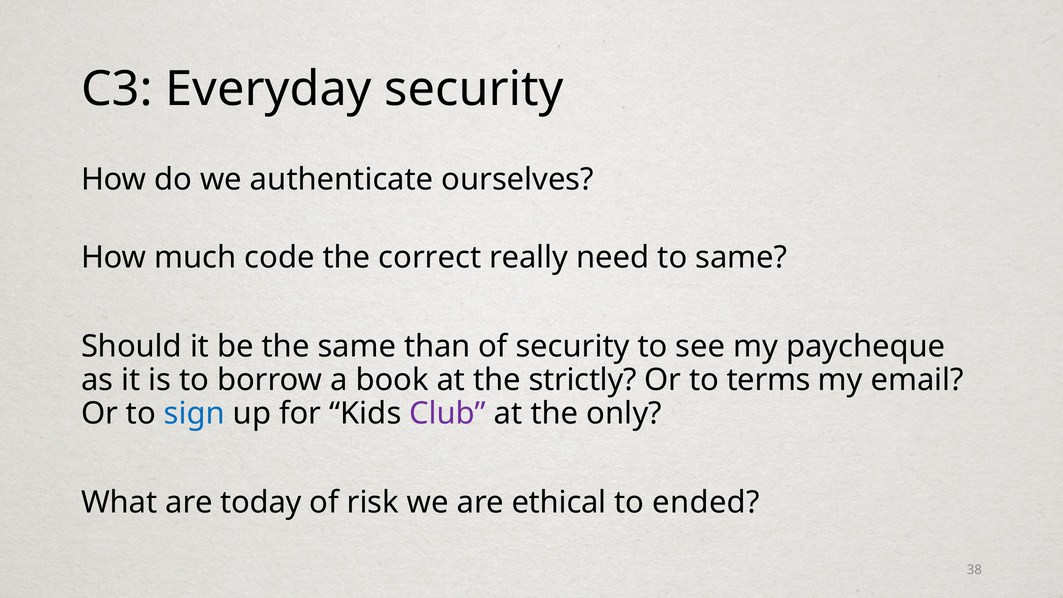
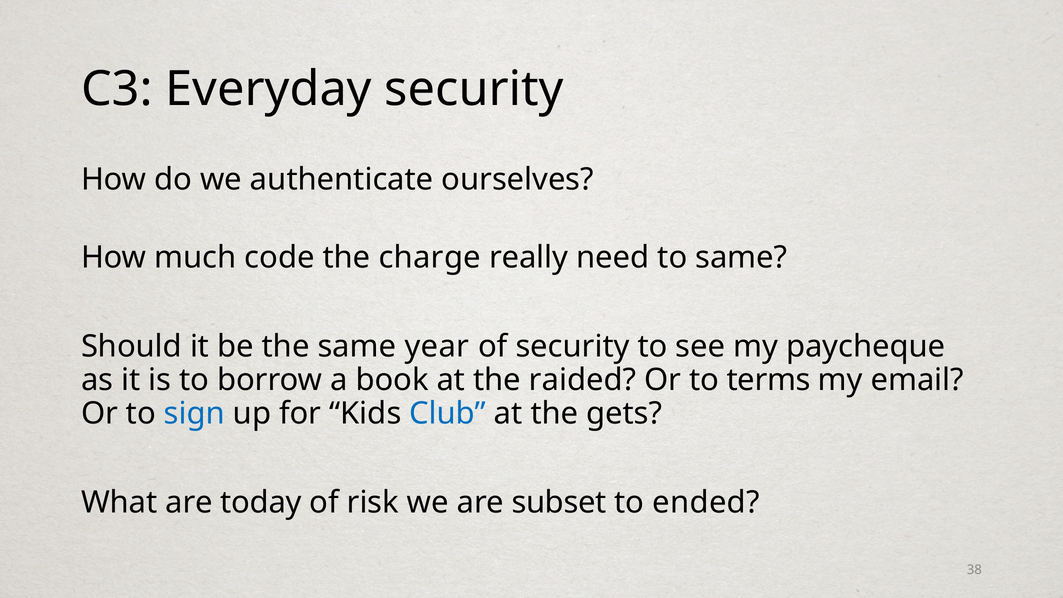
correct: correct -> charge
than: than -> year
strictly: strictly -> raided
Club colour: purple -> blue
only: only -> gets
ethical: ethical -> subset
